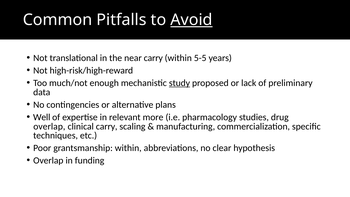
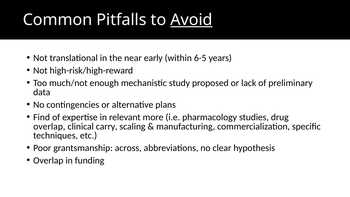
near carry: carry -> early
5-5: 5-5 -> 6-5
study underline: present -> none
Well: Well -> Find
grantsmanship within: within -> across
